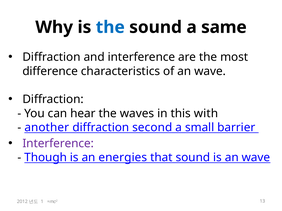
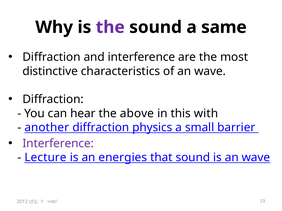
the at (110, 27) colour: blue -> purple
difference: difference -> distinctive
waves: waves -> above
second: second -> physics
Though: Though -> Lecture
